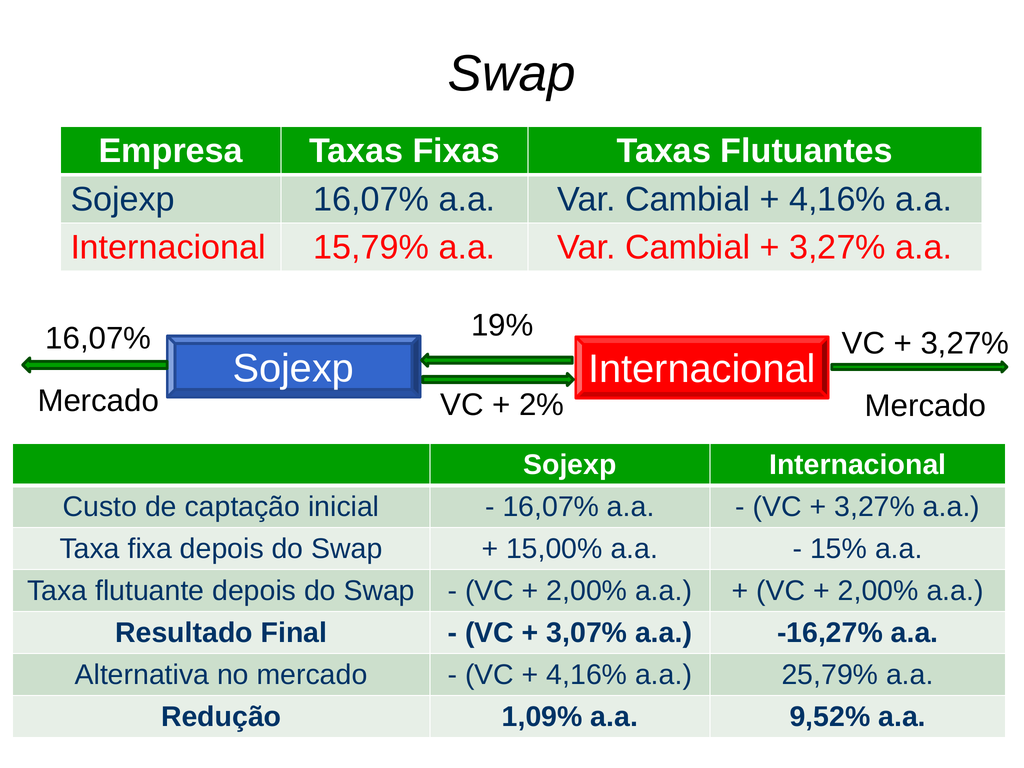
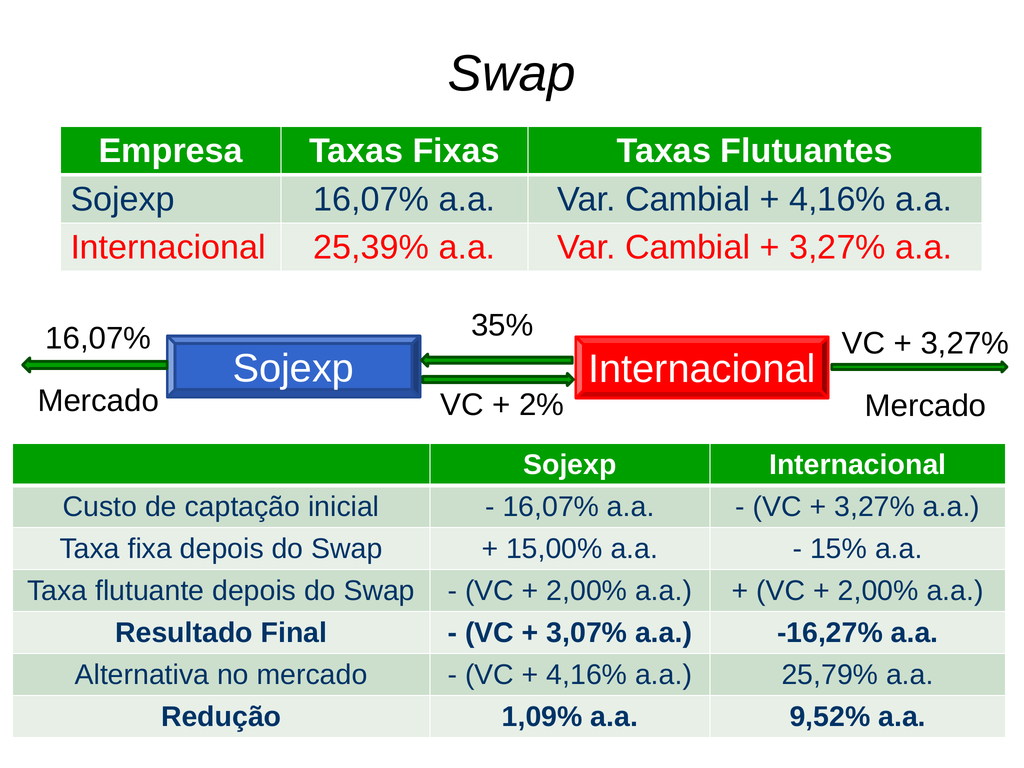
15,79%: 15,79% -> 25,39%
19%: 19% -> 35%
